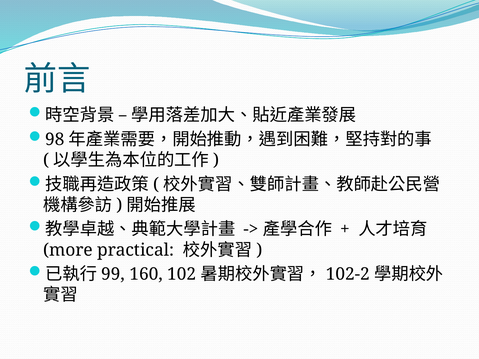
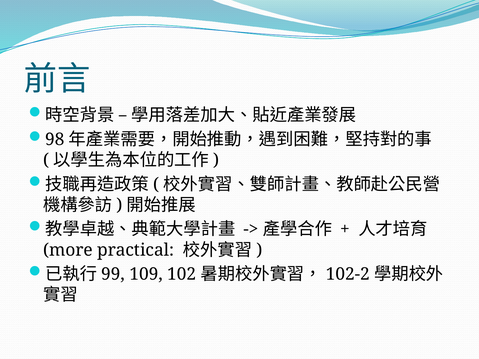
160: 160 -> 109
